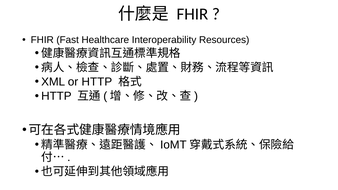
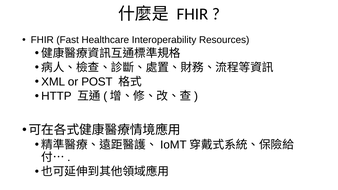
or HTTP: HTTP -> POST
